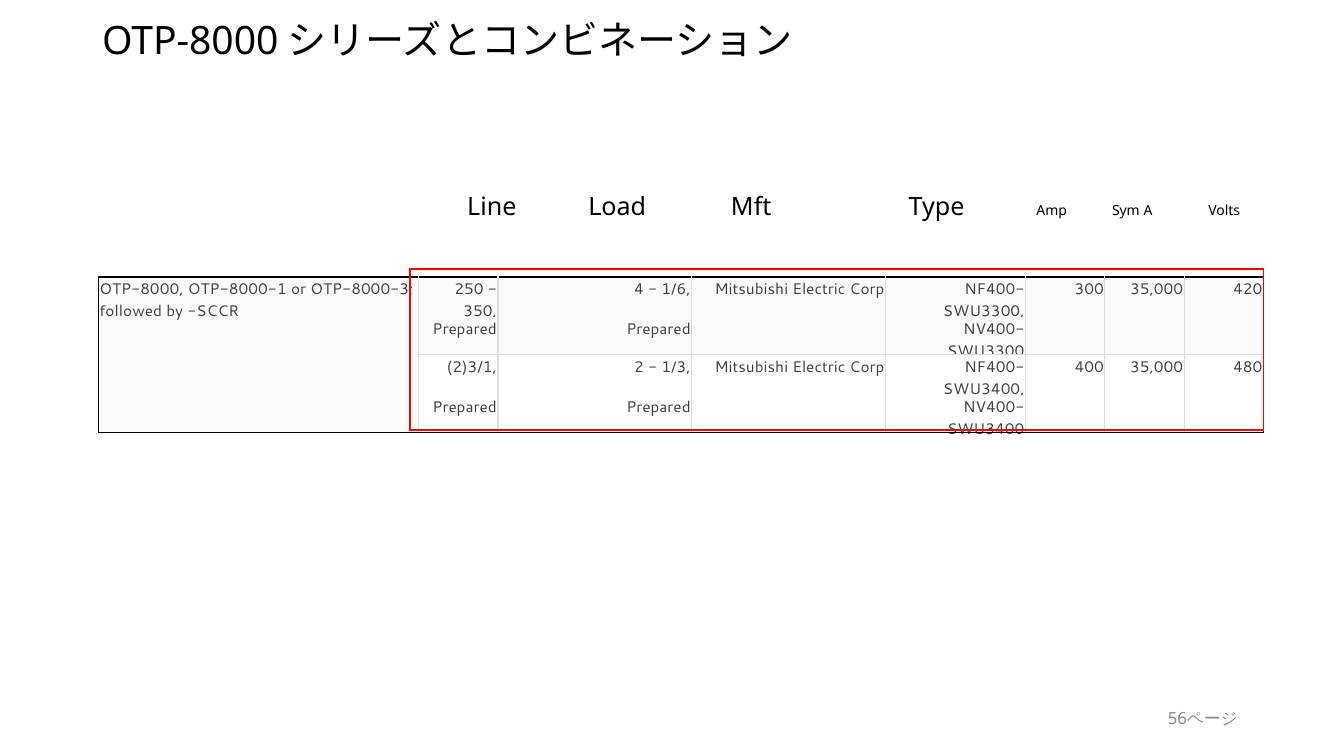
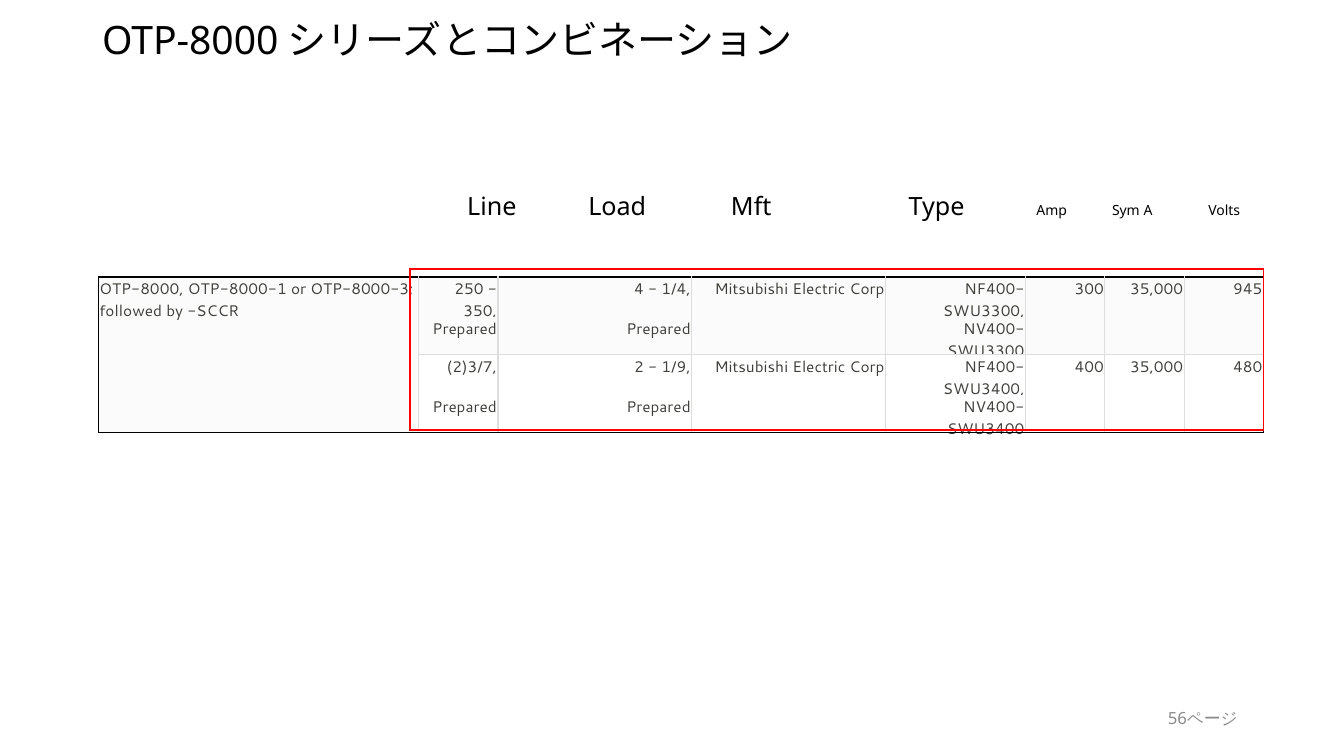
1/6: 1/6 -> 1/4
420: 420 -> 945
2)3/1: 2)3/1 -> 2)3/7
1/3: 1/3 -> 1/9
